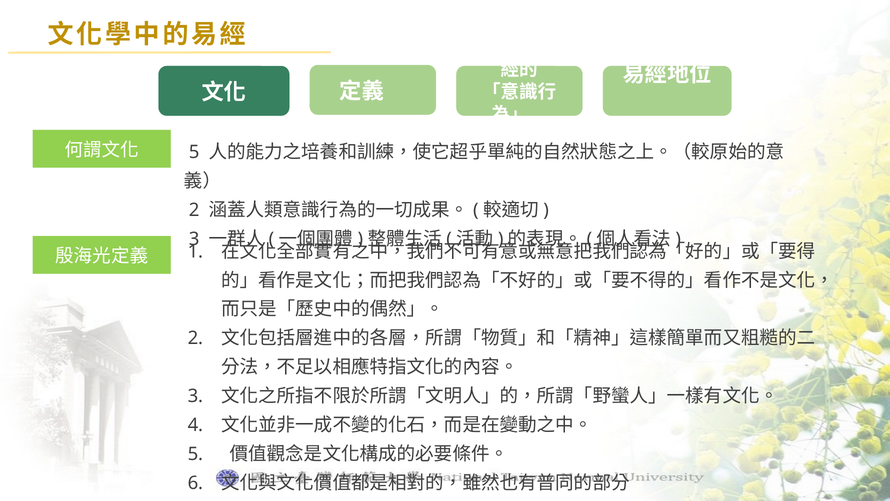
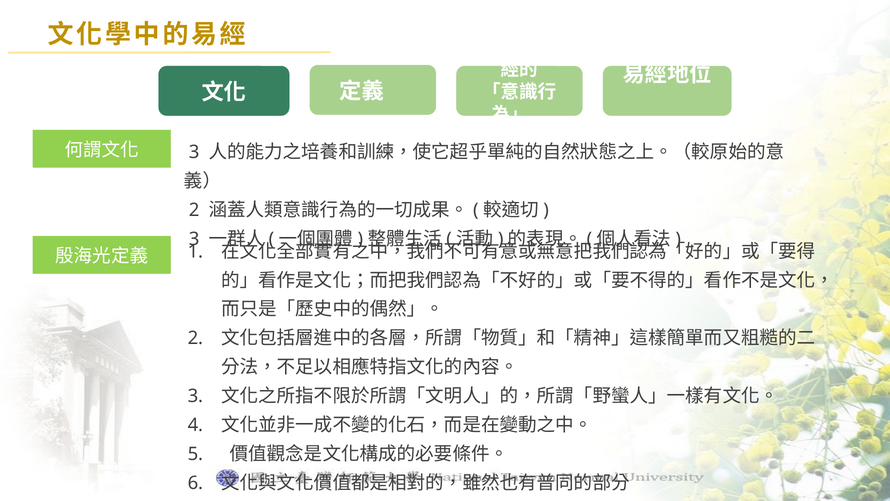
5 at (194, 152): 5 -> 3
